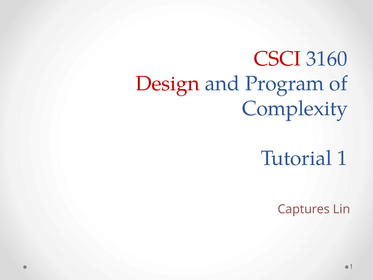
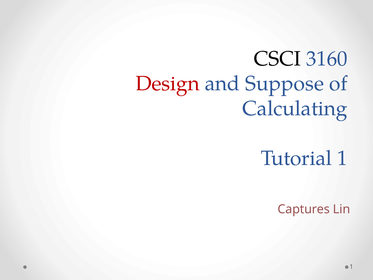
CSCI colour: red -> black
Program: Program -> Suppose
Complexity: Complexity -> Calculating
